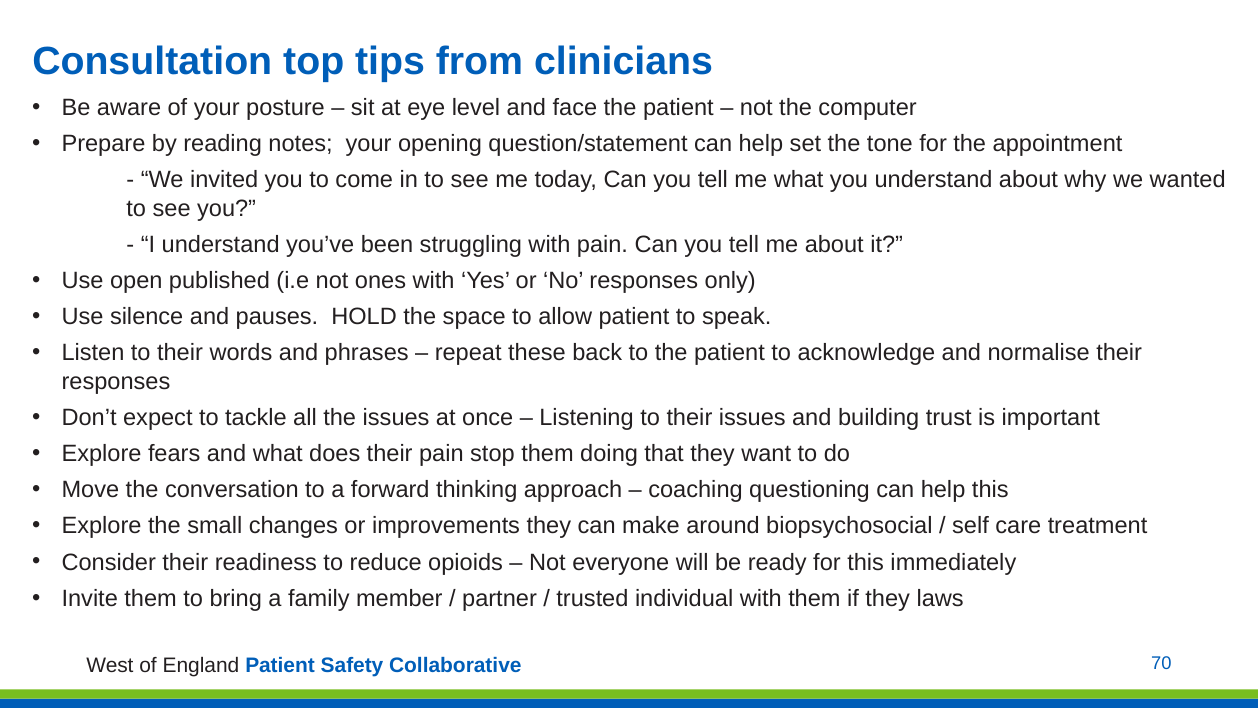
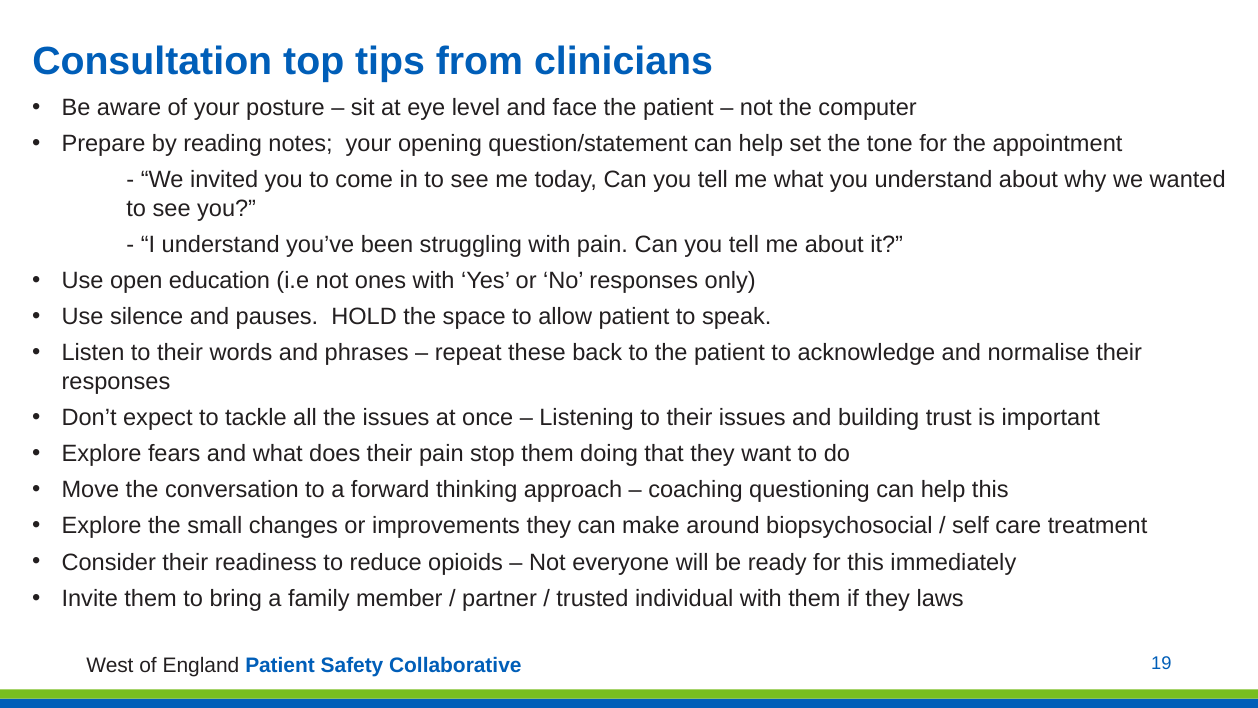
published: published -> education
70: 70 -> 19
